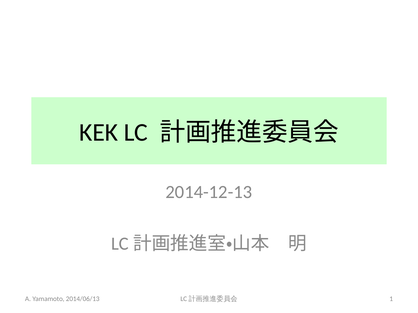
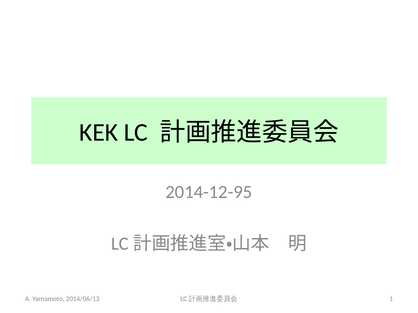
2014-12-13: 2014-12-13 -> 2014-12-95
